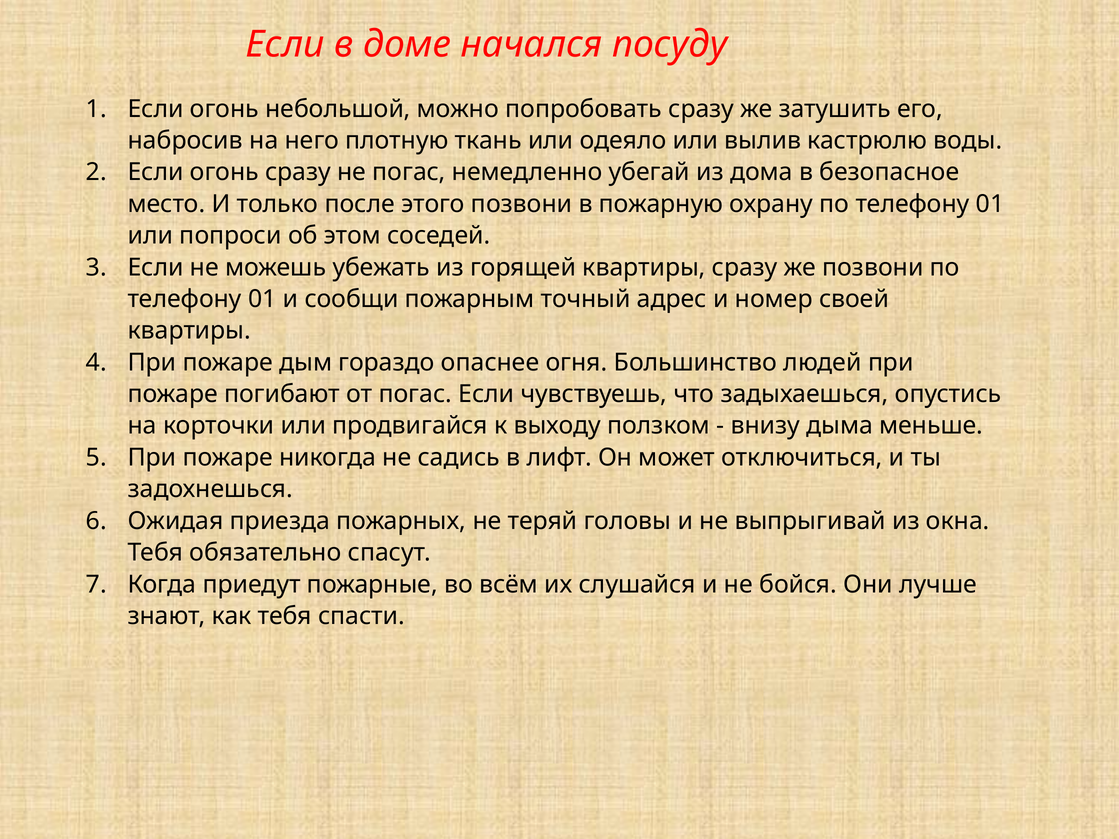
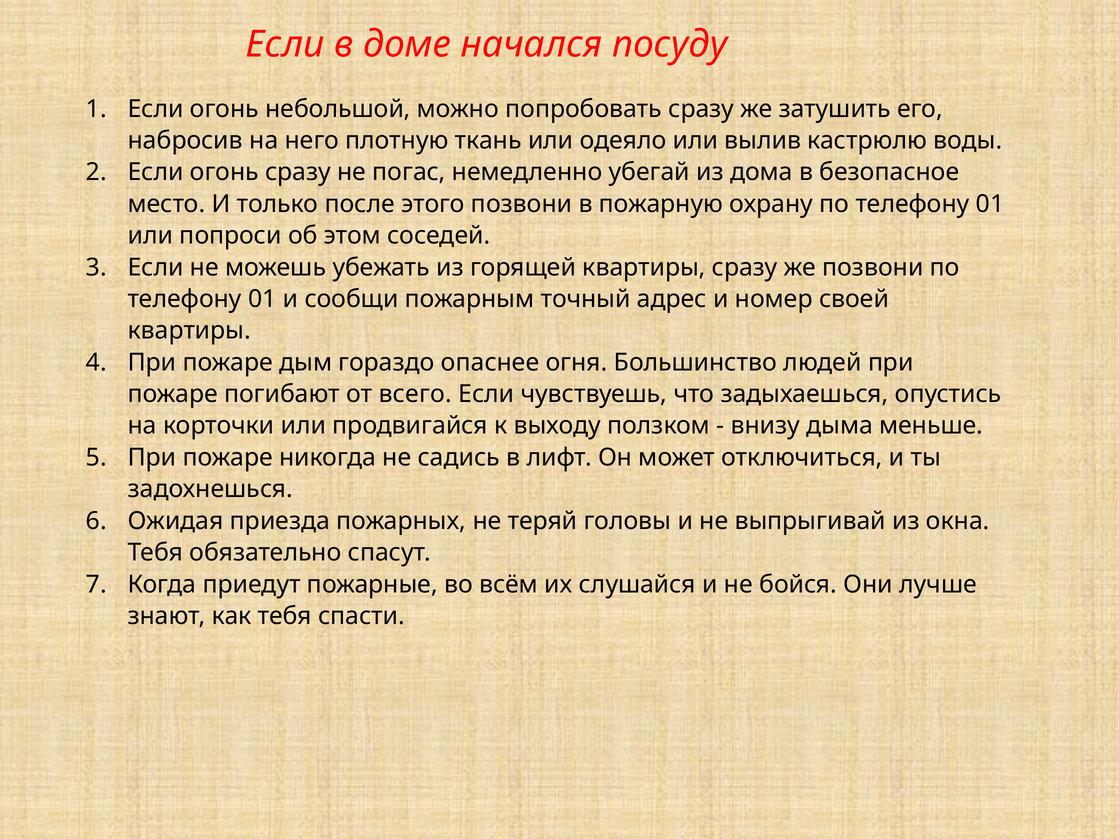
от погас: погас -> всего
